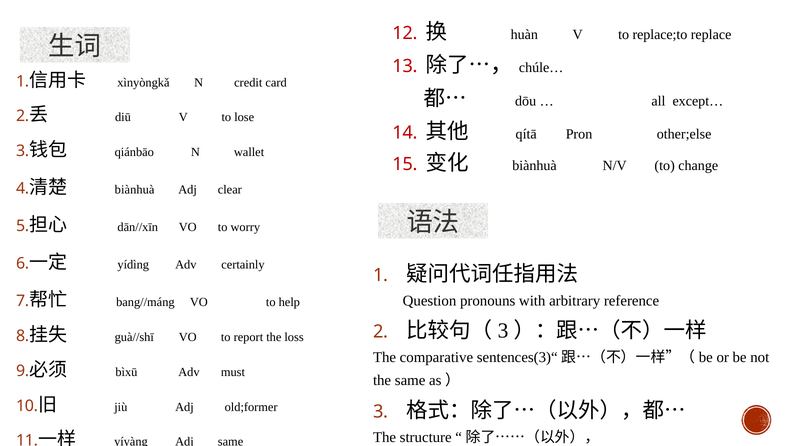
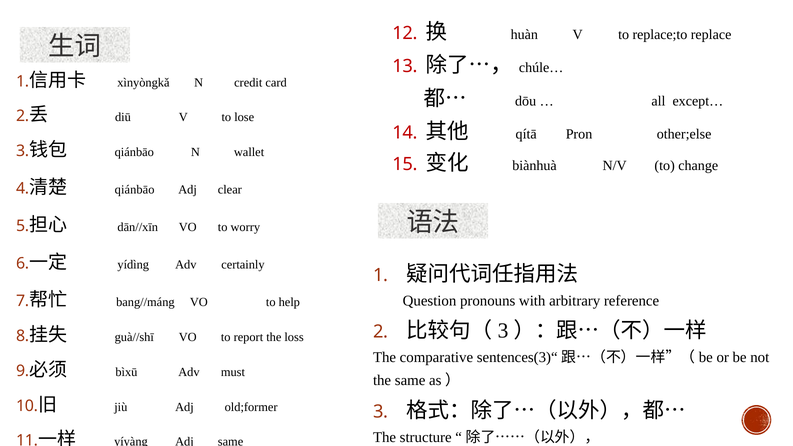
biànhuà at (135, 190): biànhuà -> qiánbāo
